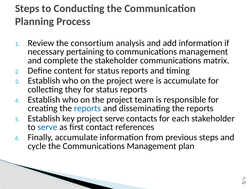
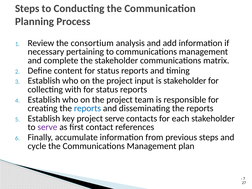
were: were -> input
is accumulate: accumulate -> stakeholder
they: they -> with
serve at (47, 127) colour: blue -> purple
